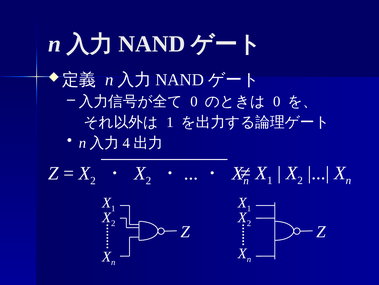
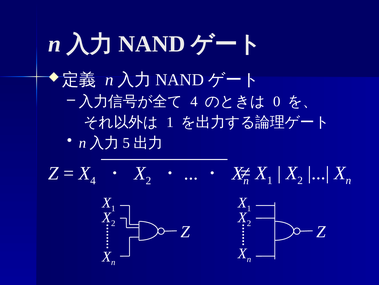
0 at (194, 101): 0 -> 4
4: 4 -> 5
2 at (93, 180): 2 -> 4
